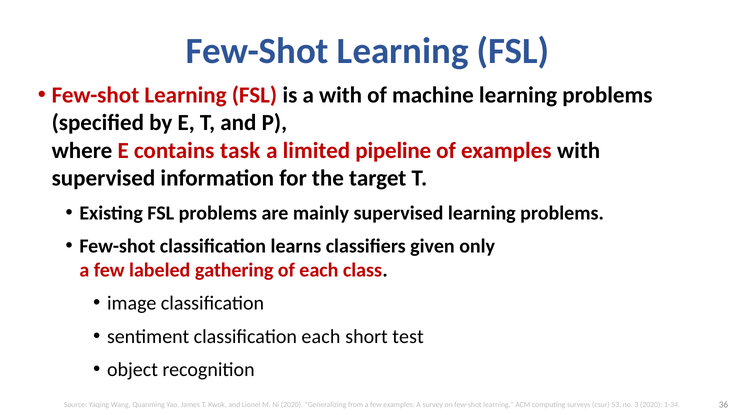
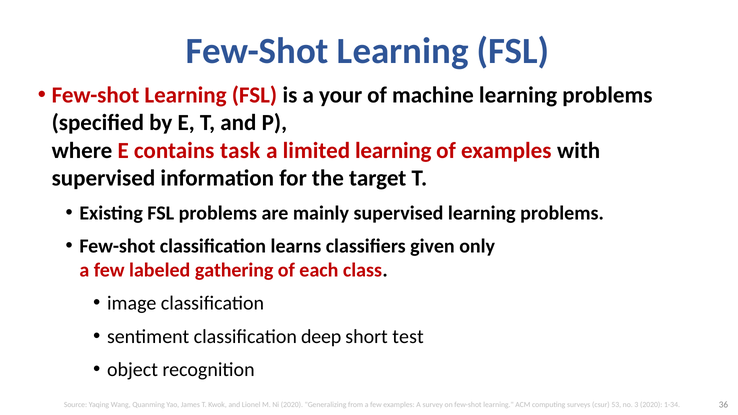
a with: with -> your
limited pipeline: pipeline -> learning
classification each: each -> deep
